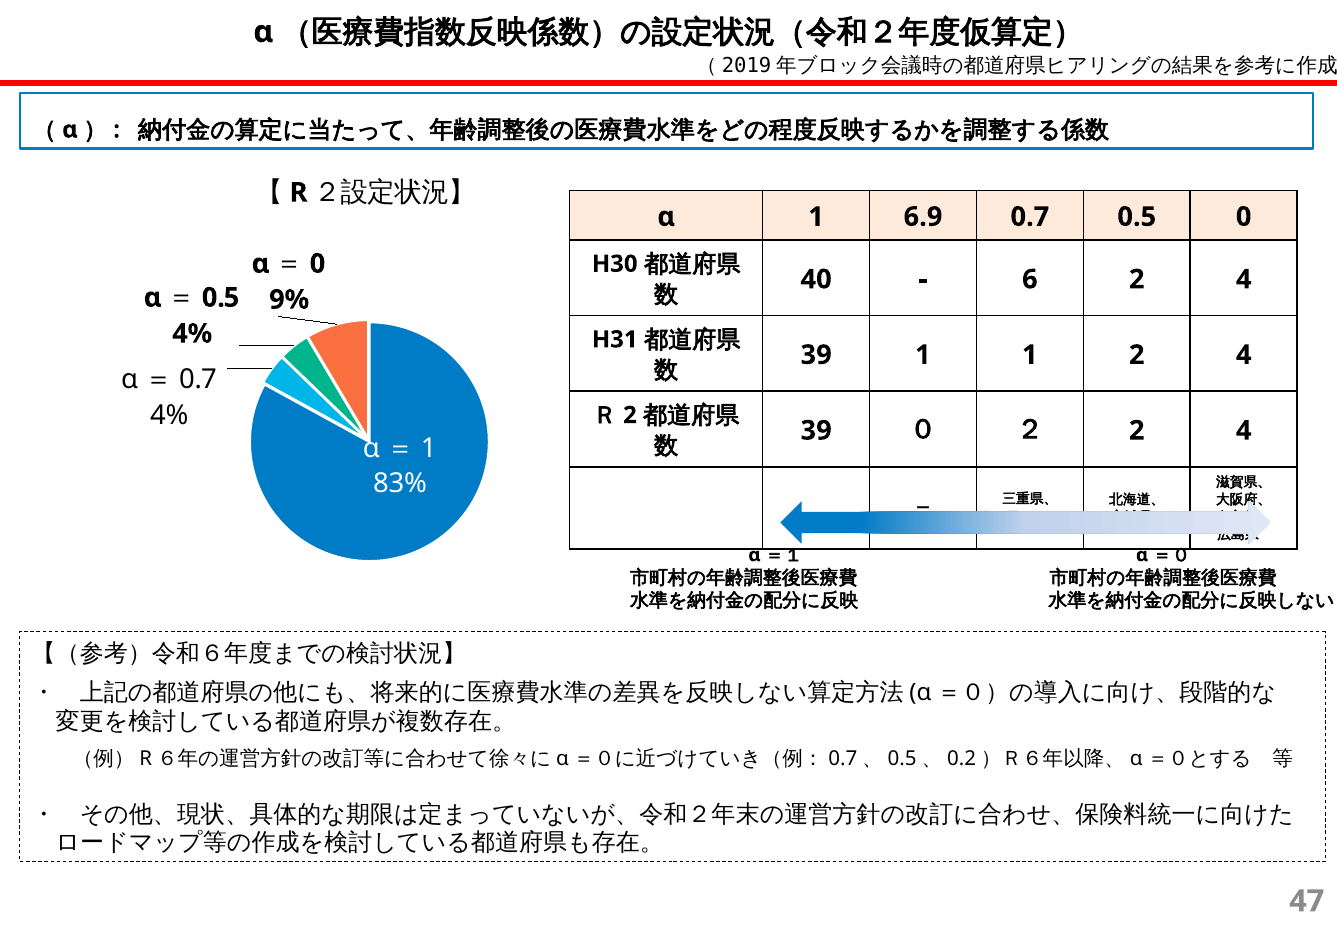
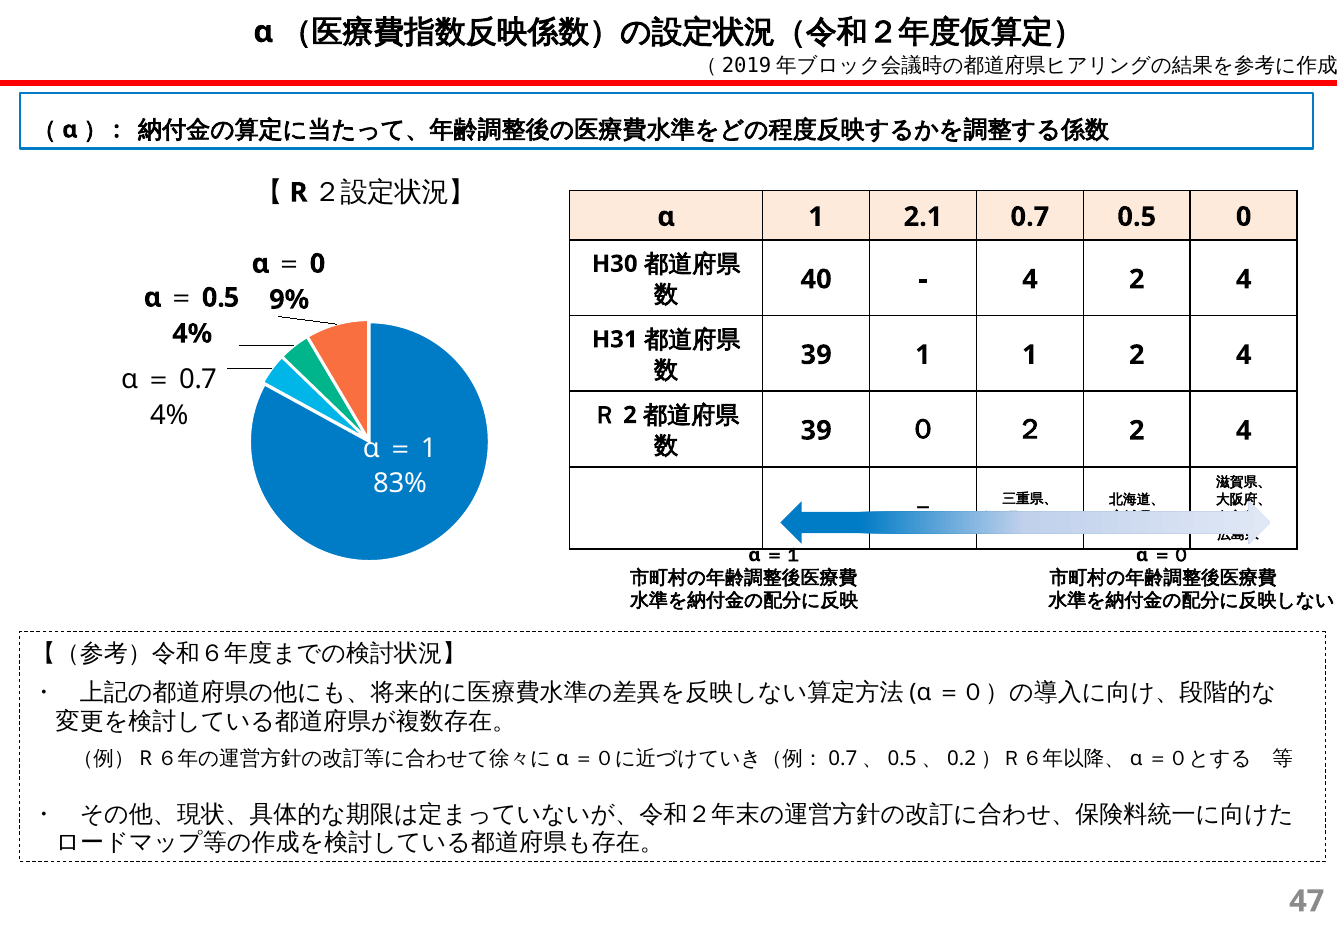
6.9: 6.9 -> 2.1
6 at (1030, 280): 6 -> 4
